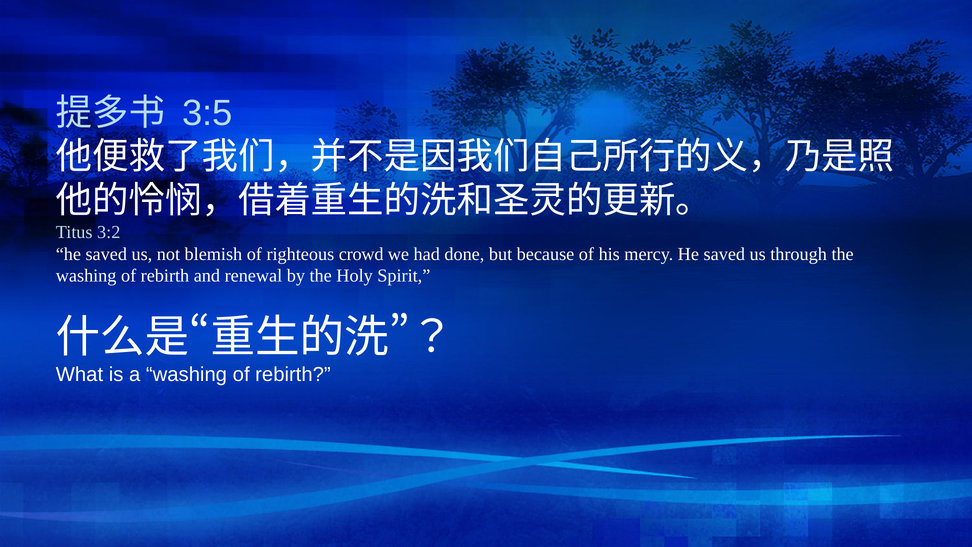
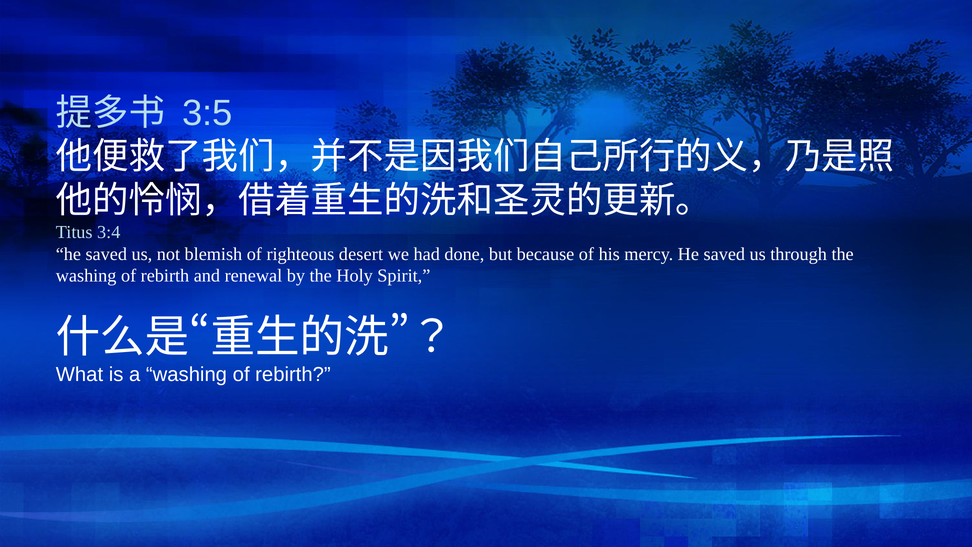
3:2: 3:2 -> 3:4
crowd: crowd -> desert
